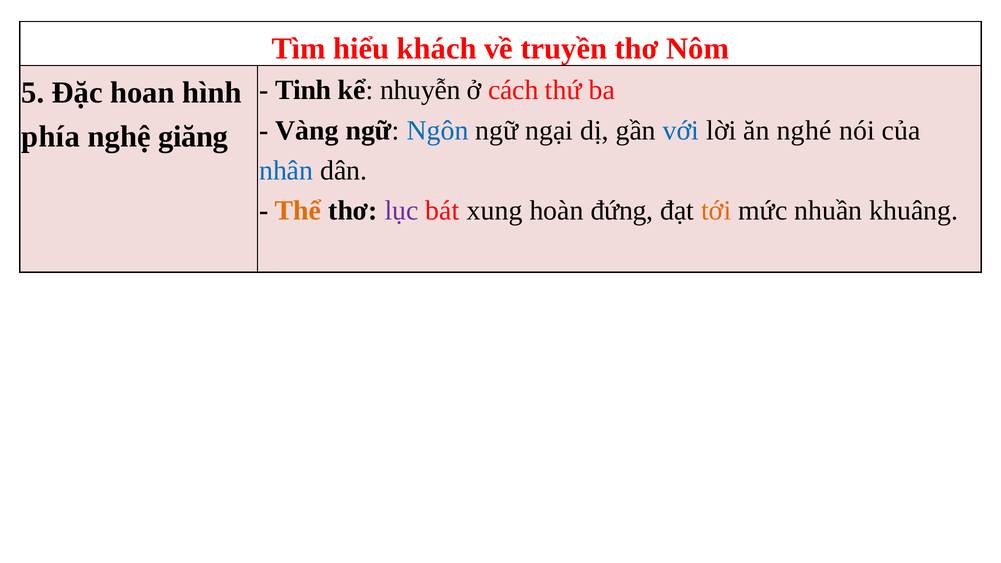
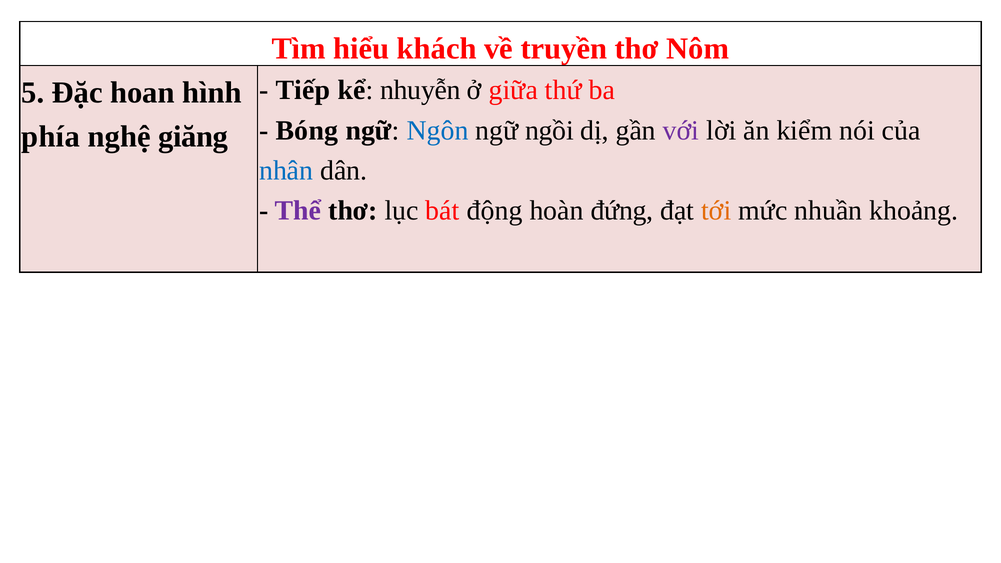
Tinh: Tinh -> Tiếp
cách: cách -> giữa
Vàng: Vàng -> Bóng
ngại: ngại -> ngồi
với colour: blue -> purple
nghé: nghé -> kiểm
Thể colour: orange -> purple
lục colour: purple -> black
xung: xung -> động
khuâng: khuâng -> khoảng
